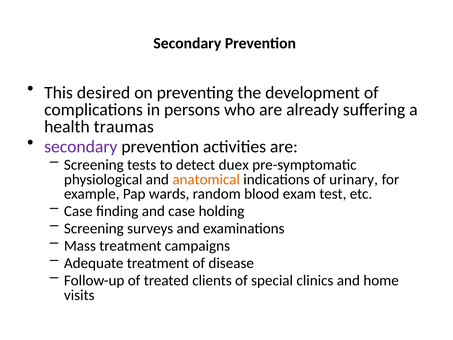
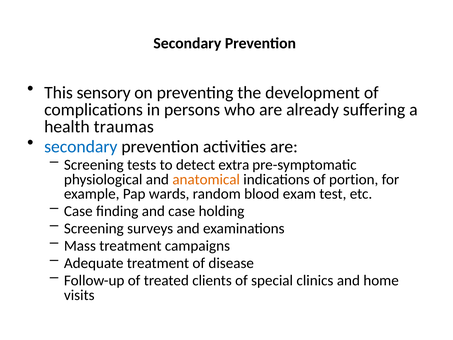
desired: desired -> sensory
secondary at (81, 147) colour: purple -> blue
duex: duex -> extra
urinary: urinary -> portion
